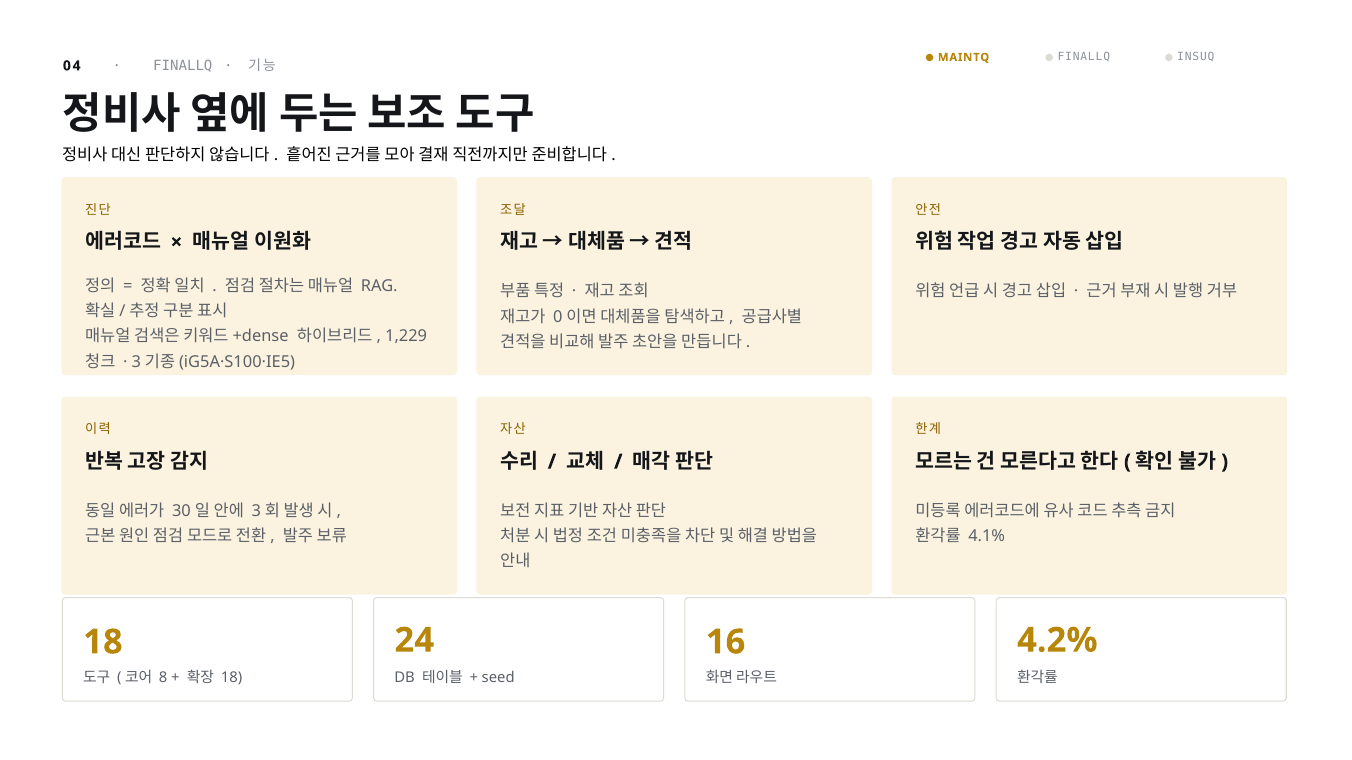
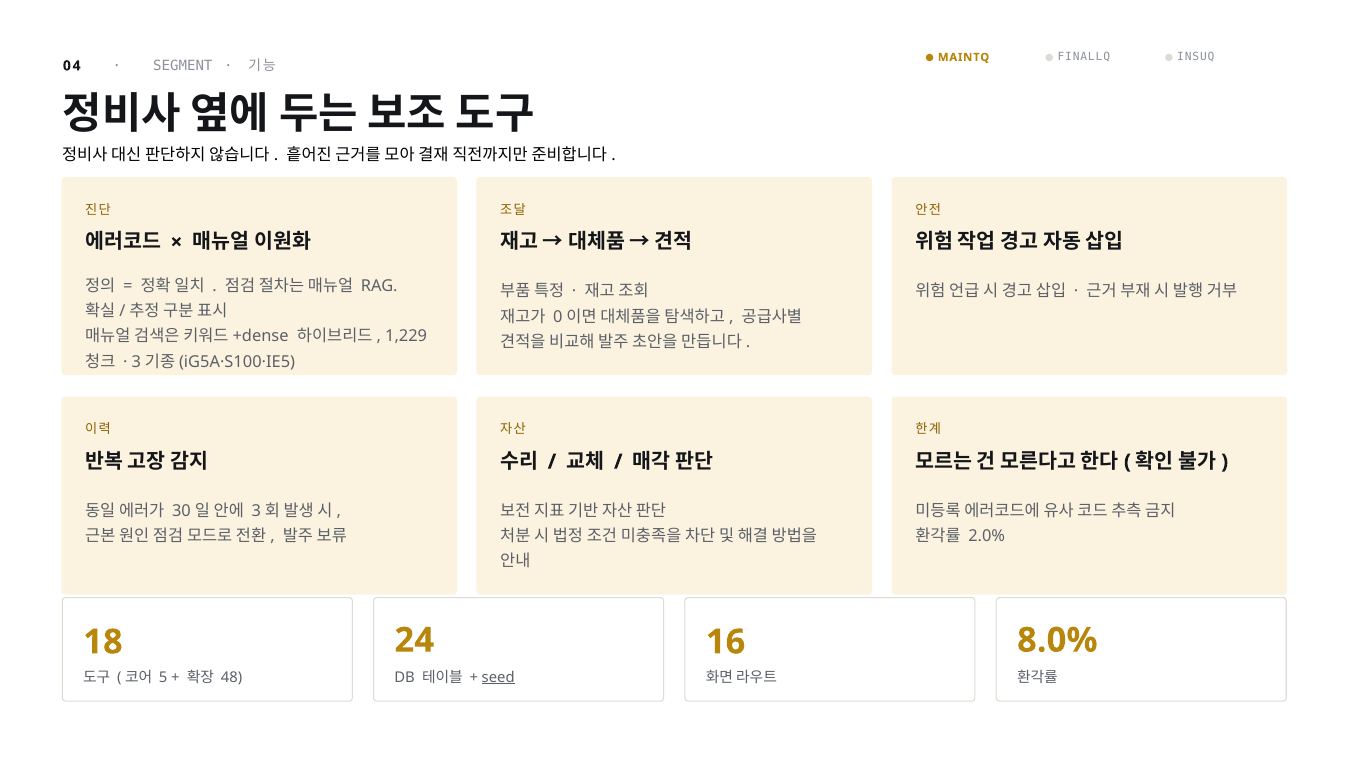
FINALLQ at (183, 66): FINALLQ -> SEGMENT
4.1%: 4.1% -> 2.0%
4.2%: 4.2% -> 8.0%
8: 8 -> 5
18 at (232, 678): 18 -> 48
seed underline: none -> present
